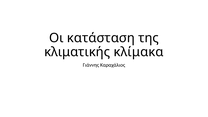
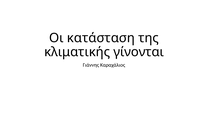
κλίμακα: κλίμακα -> γίνονται
